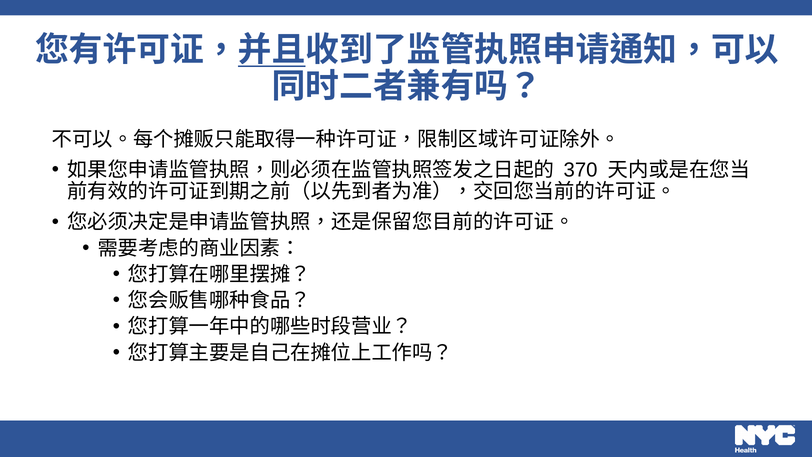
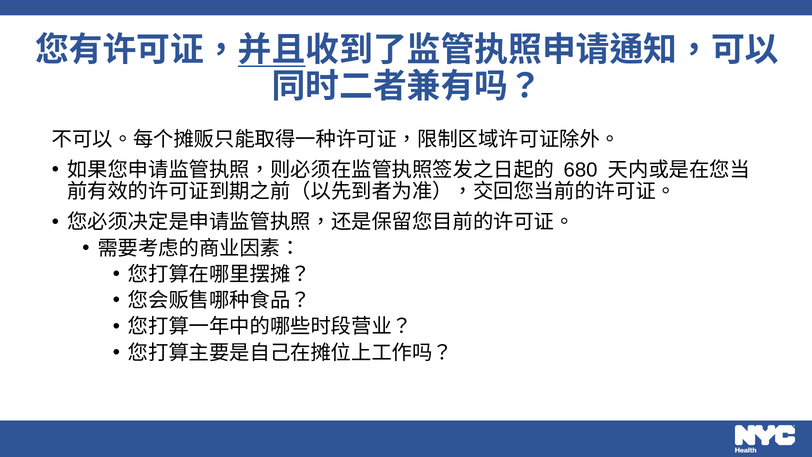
370: 370 -> 680
